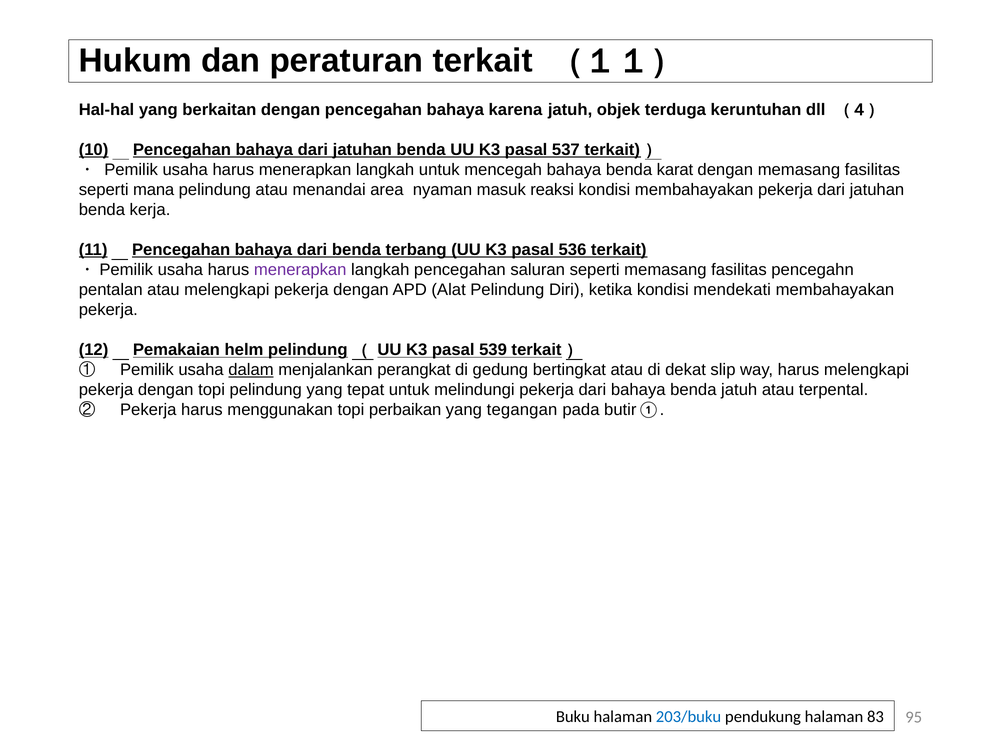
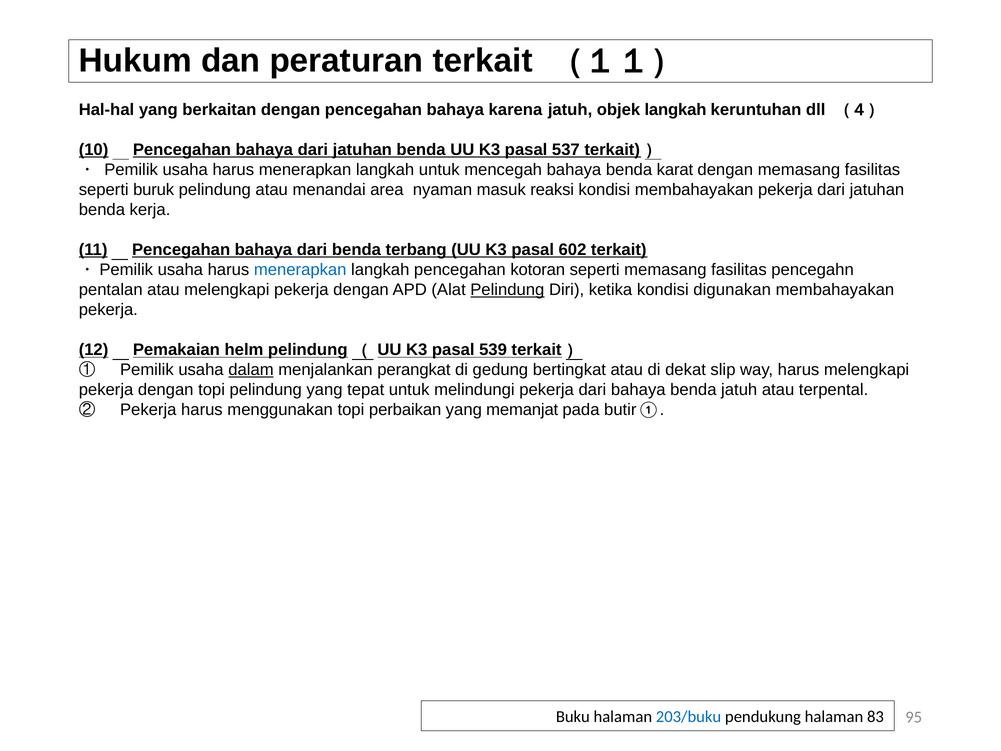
objek terduga: terduga -> langkah
mana: mana -> buruk
536: 536 -> 602
menerapkan at (300, 270) colour: purple -> blue
saluran: saluran -> kotoran
Pelindung at (507, 290) underline: none -> present
mendekati: mendekati -> digunakan
tegangan: tegangan -> memanjat
